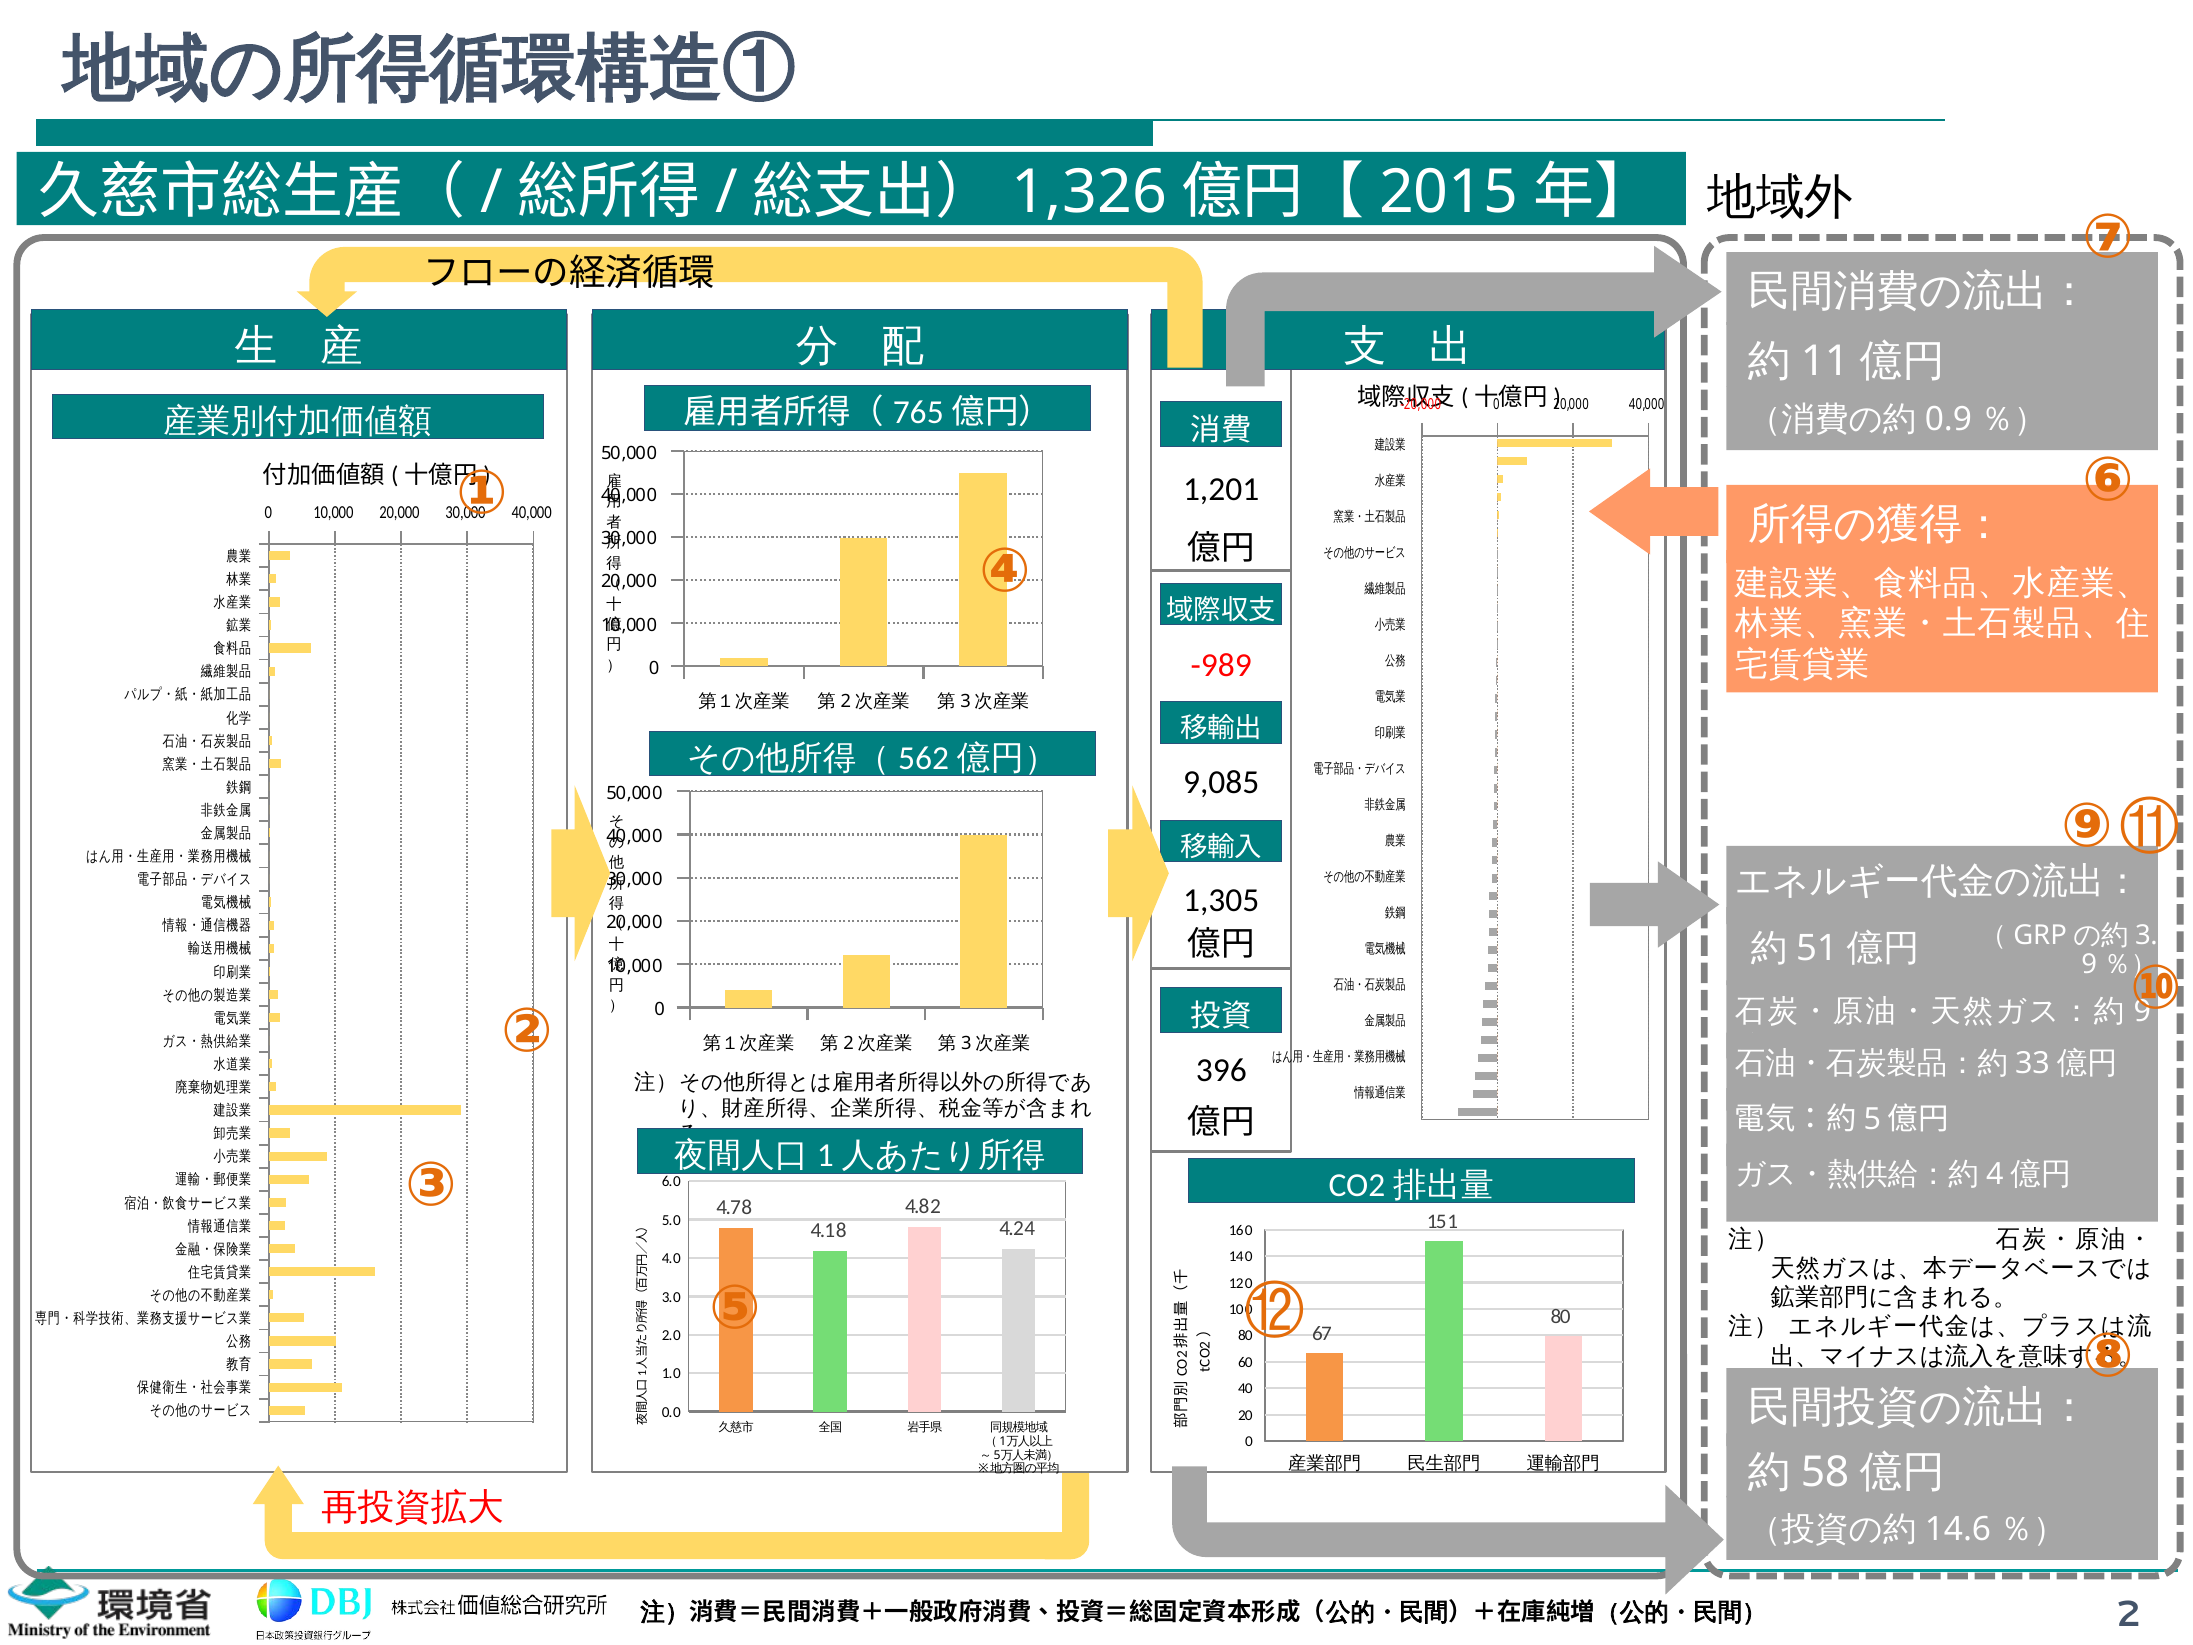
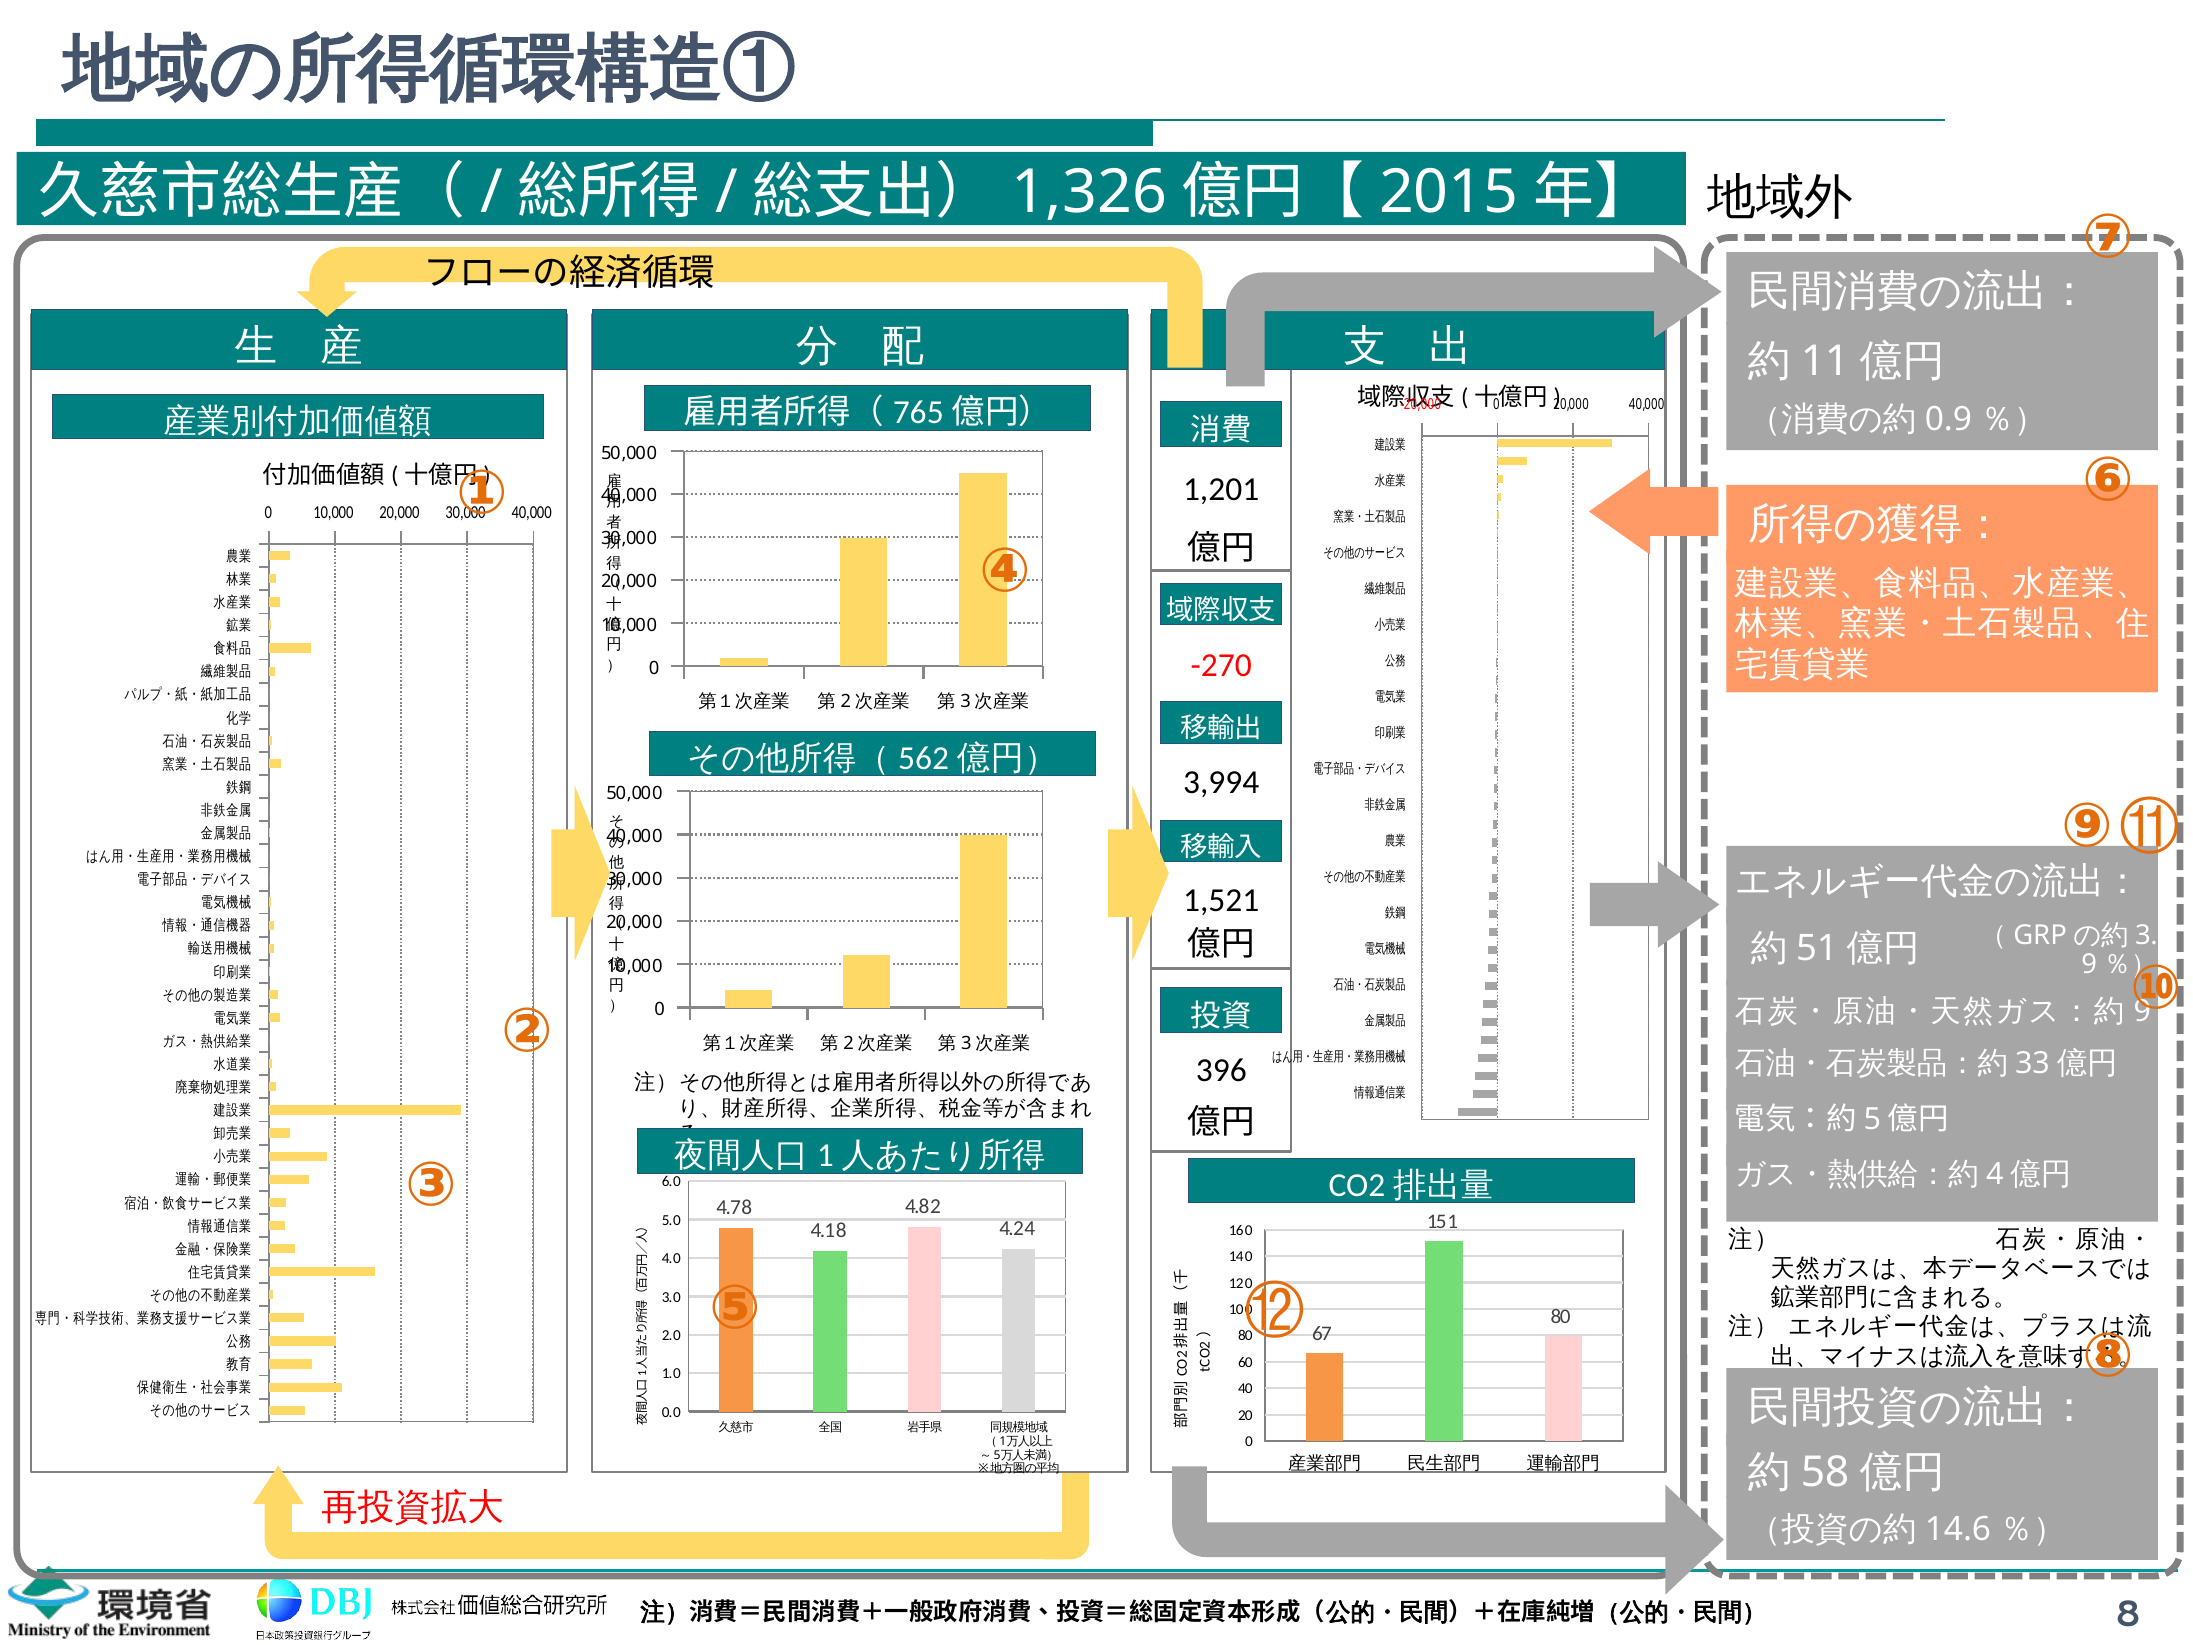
-989: -989 -> -270
9,085: 9,085 -> 3,994
1,305: 1,305 -> 1,521
2 at (2128, 1614): 2 -> 8
